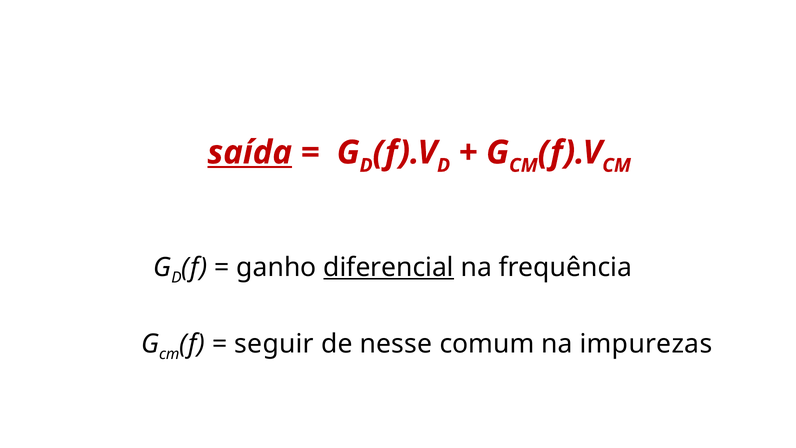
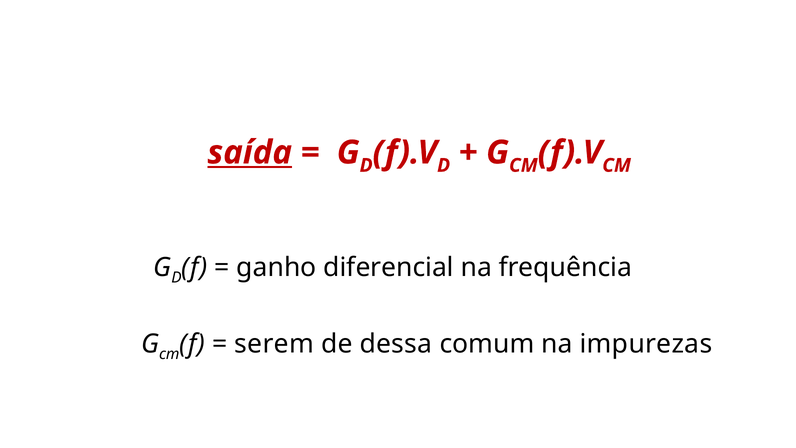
diferencial underline: present -> none
seguir: seguir -> serem
nesse: nesse -> dessa
